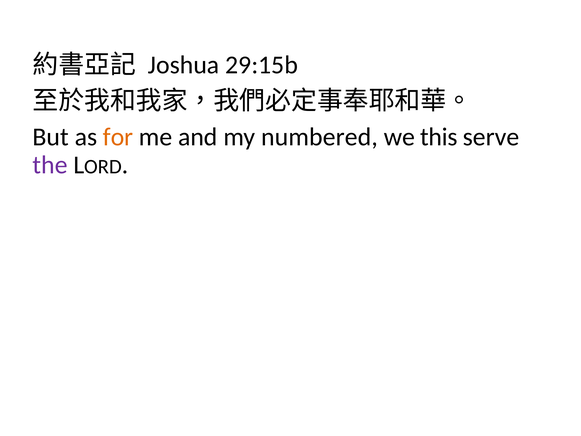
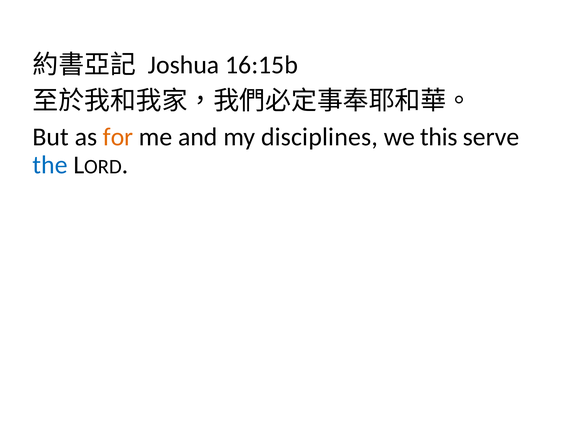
29:15b: 29:15b -> 16:15b
numbered: numbered -> disciplines
the colour: purple -> blue
